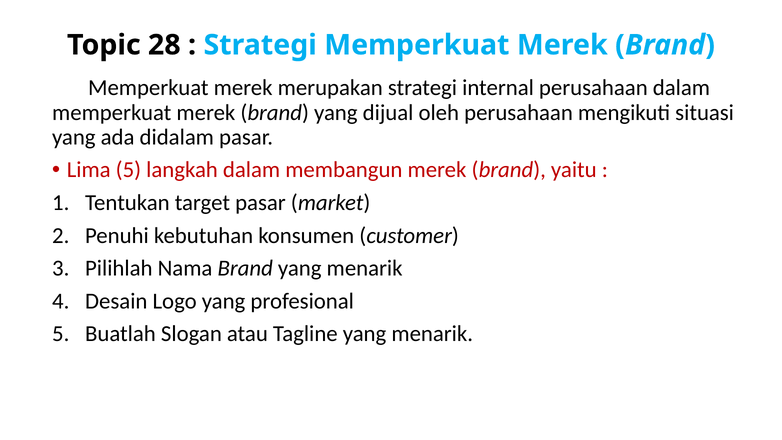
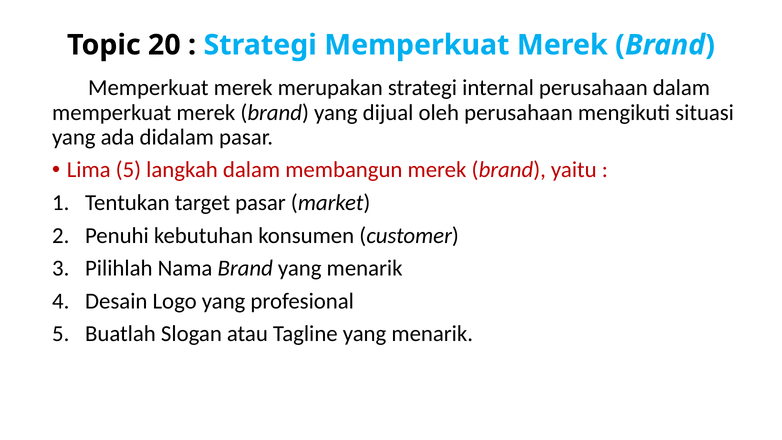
28: 28 -> 20
